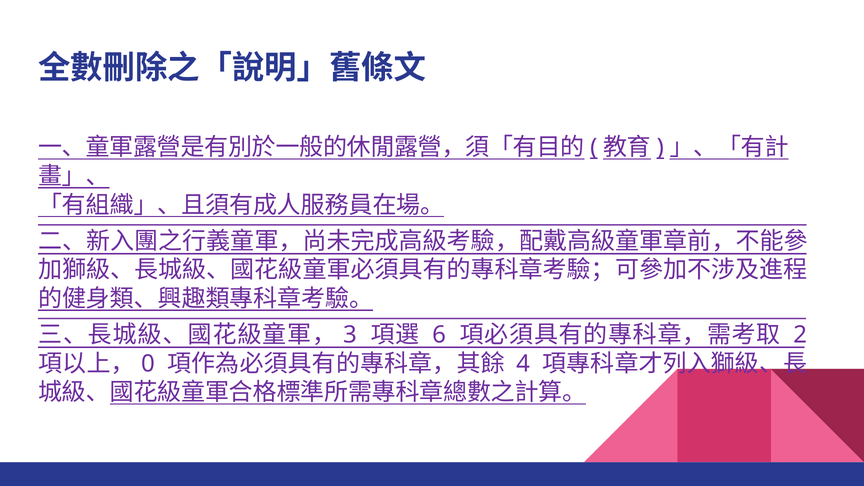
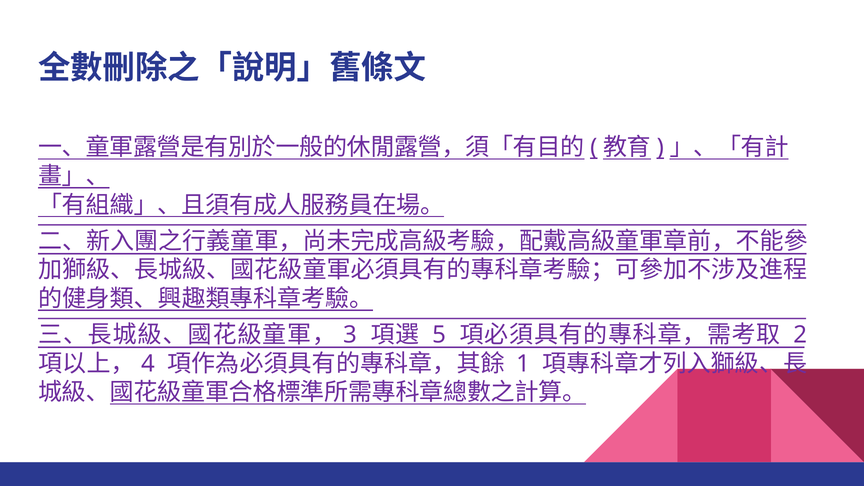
6: 6 -> 5
0: 0 -> 4
4: 4 -> 1
